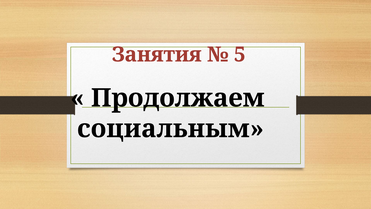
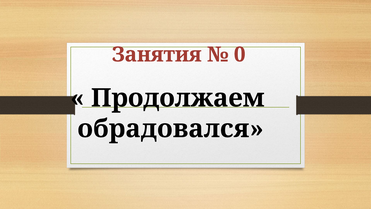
5: 5 -> 0
социальным: социальным -> обрадовался
